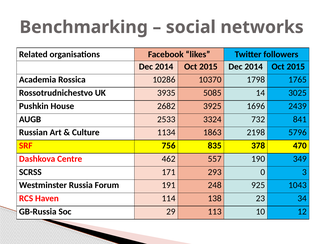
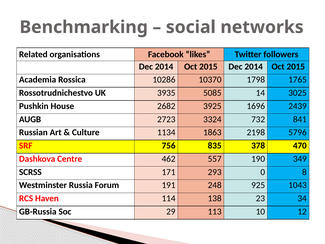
2533: 2533 -> 2723
3: 3 -> 8
